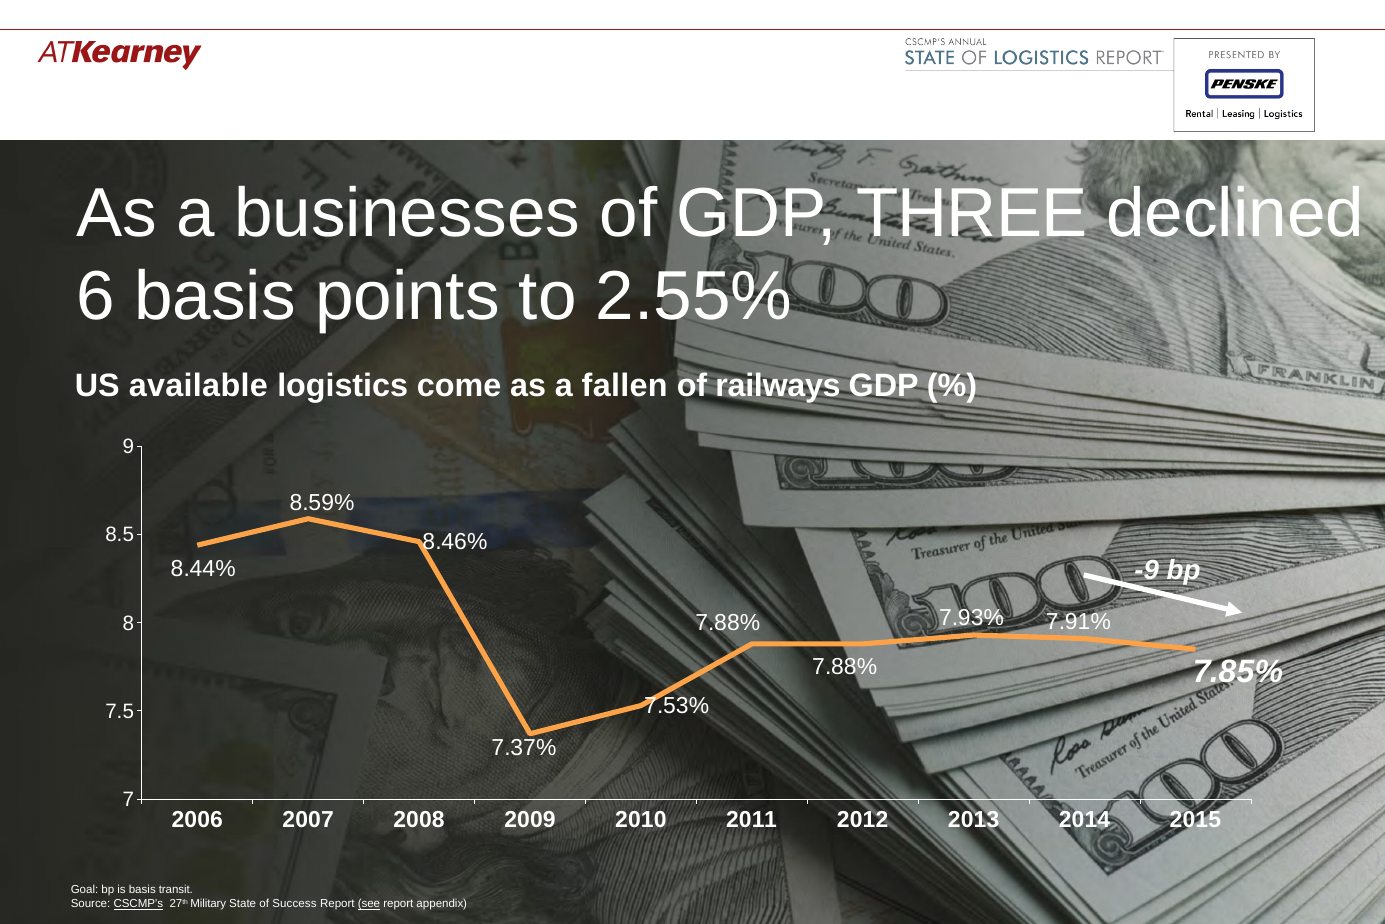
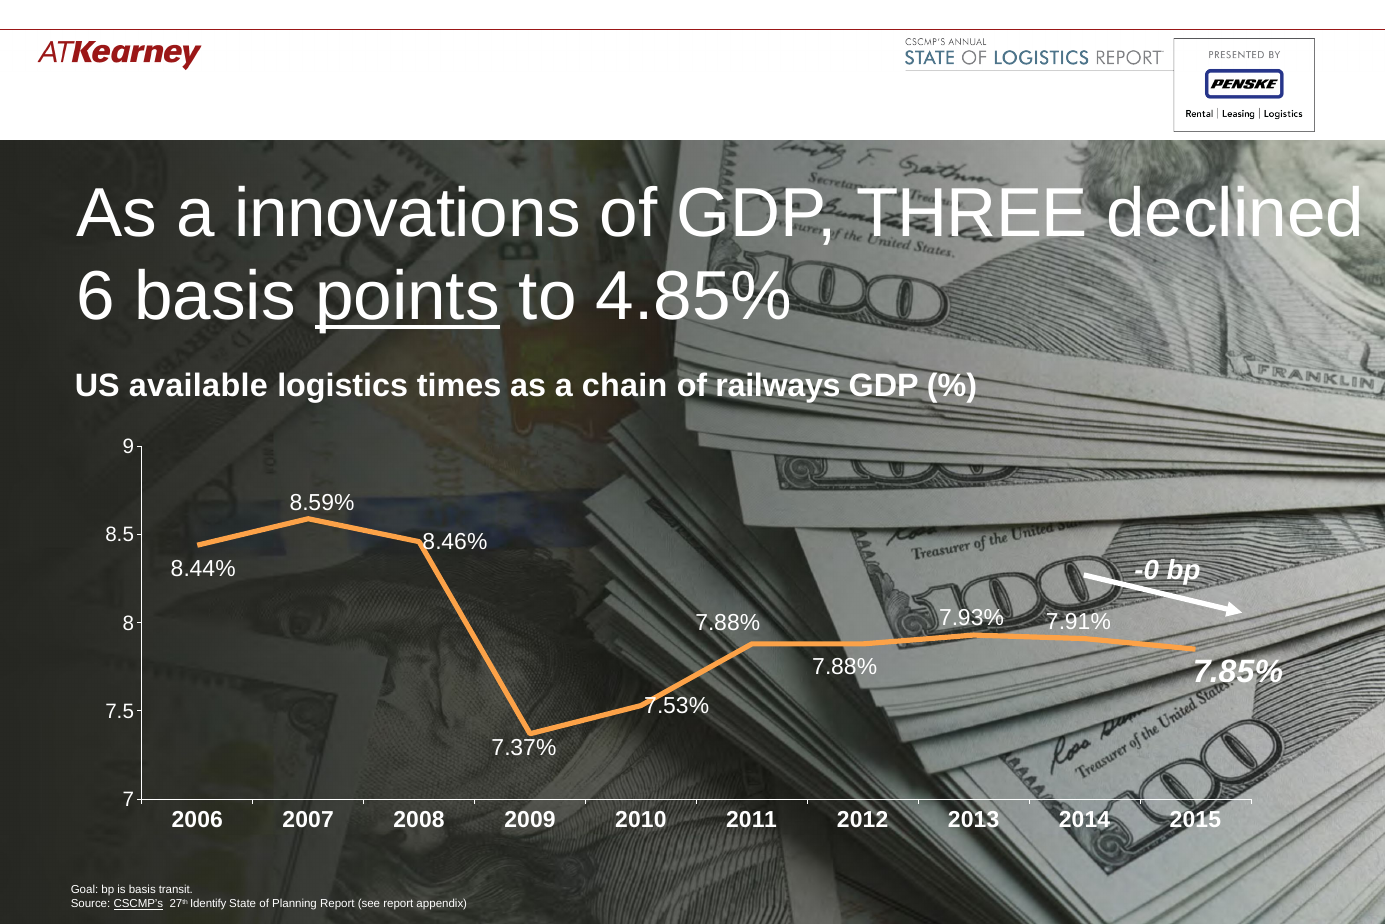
businesses: businesses -> innovations
points underline: none -> present
2.55%: 2.55% -> 4.85%
come: come -> times
fallen: fallen -> chain
-9: -9 -> -0
Military: Military -> Identify
Success: Success -> Planning
see underline: present -> none
